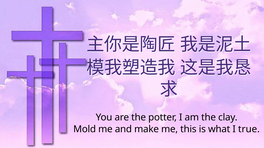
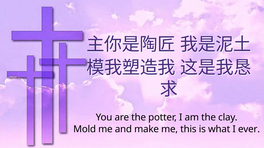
true: true -> ever
